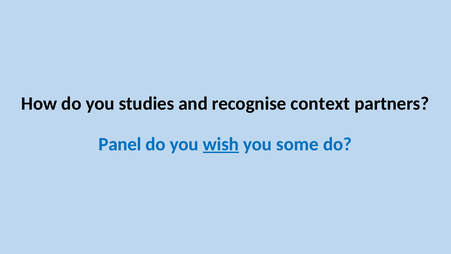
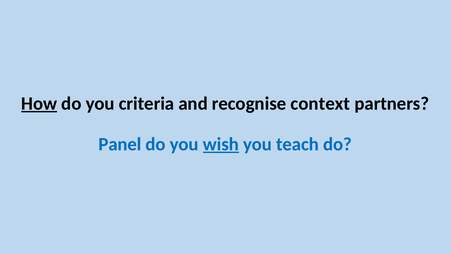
How underline: none -> present
studies: studies -> criteria
some: some -> teach
